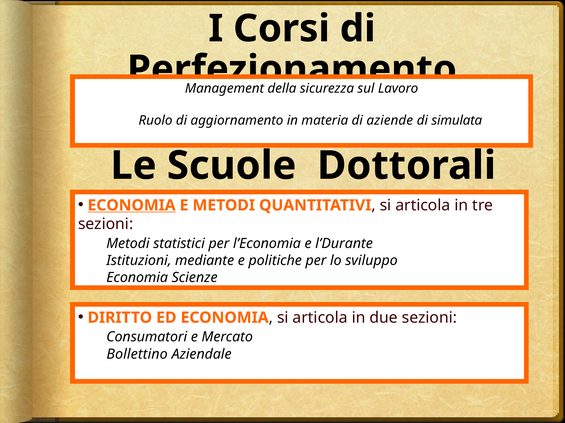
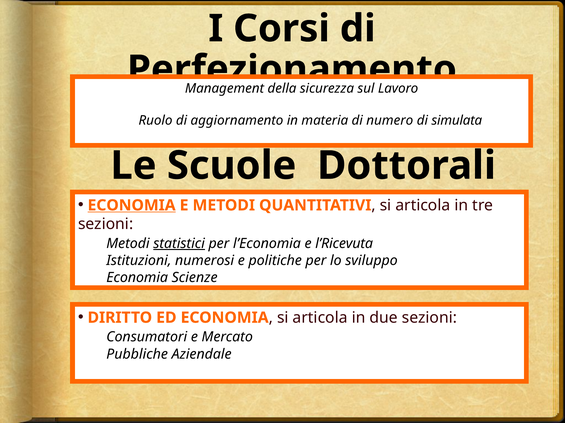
aziende: aziende -> numero
statistici underline: none -> present
l’Durante: l’Durante -> l’Ricevuta
mediante: mediante -> numerosi
Bollettino: Bollettino -> Pubbliche
